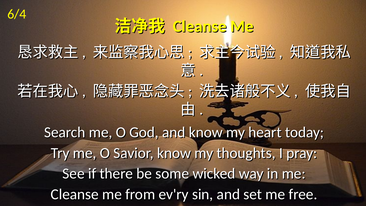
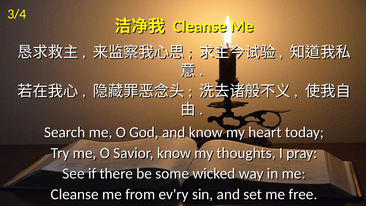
6/4: 6/4 -> 3/4
